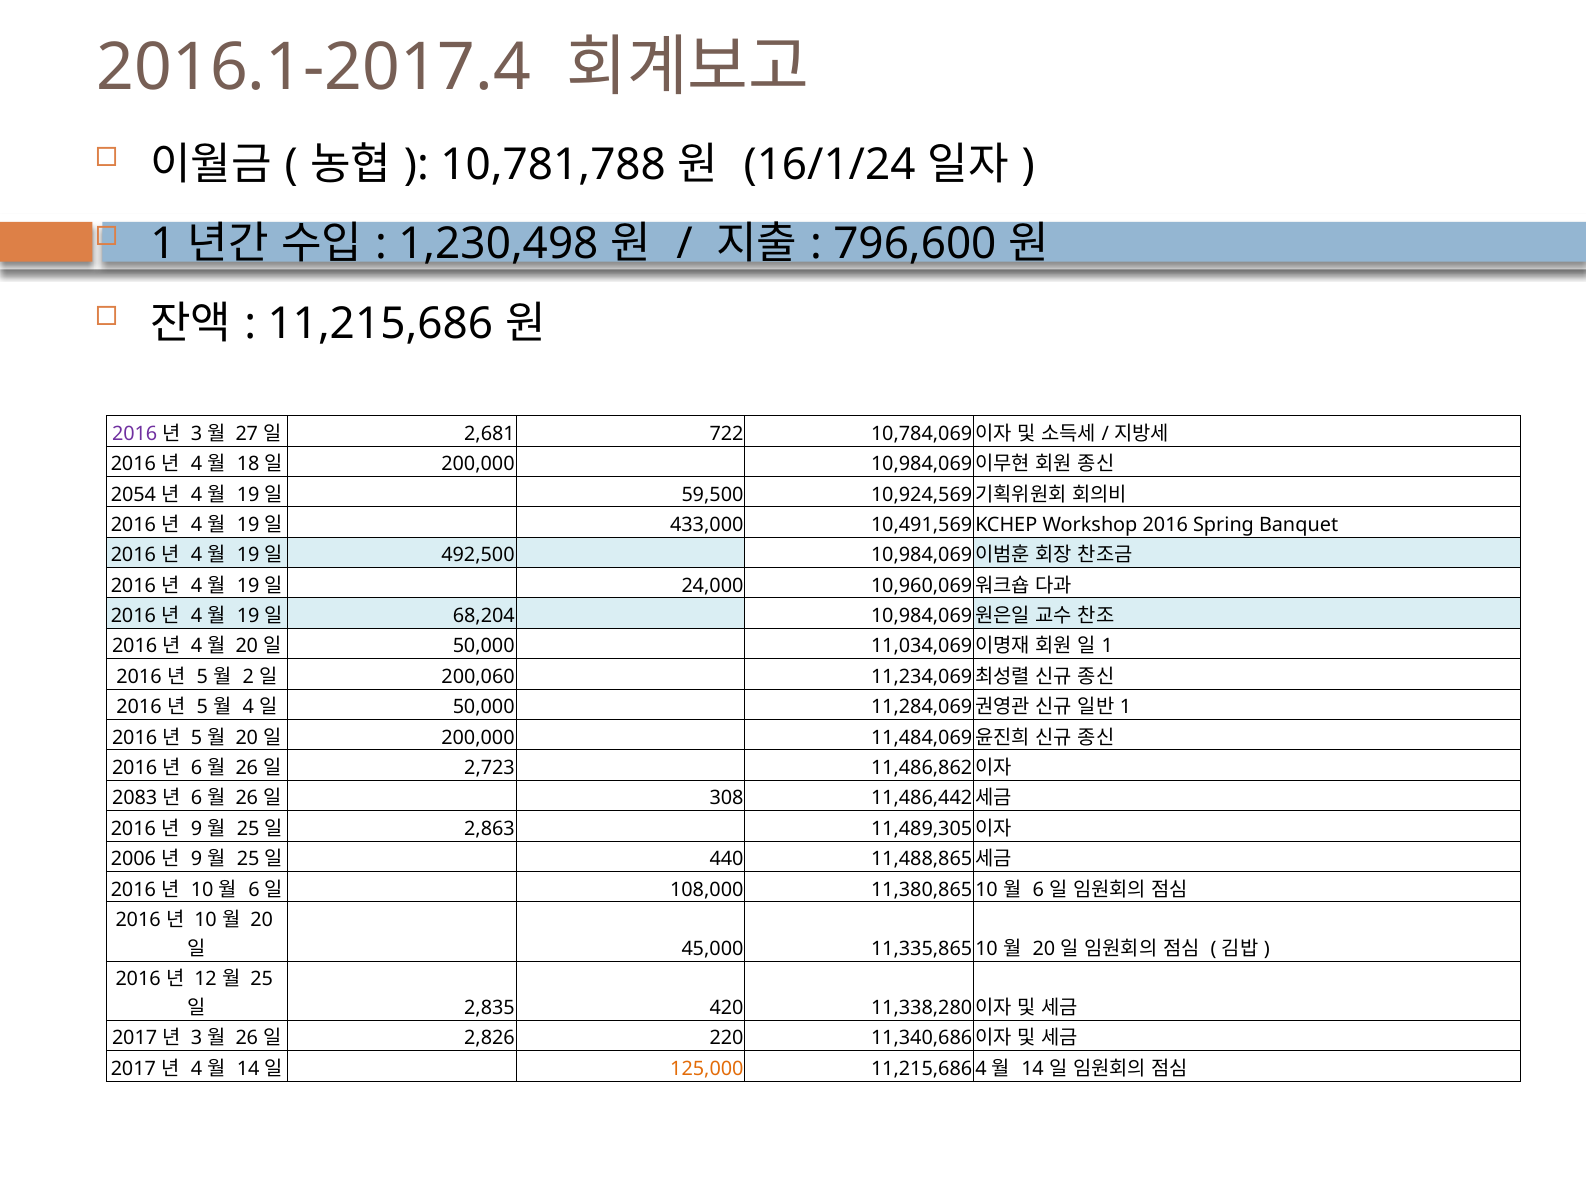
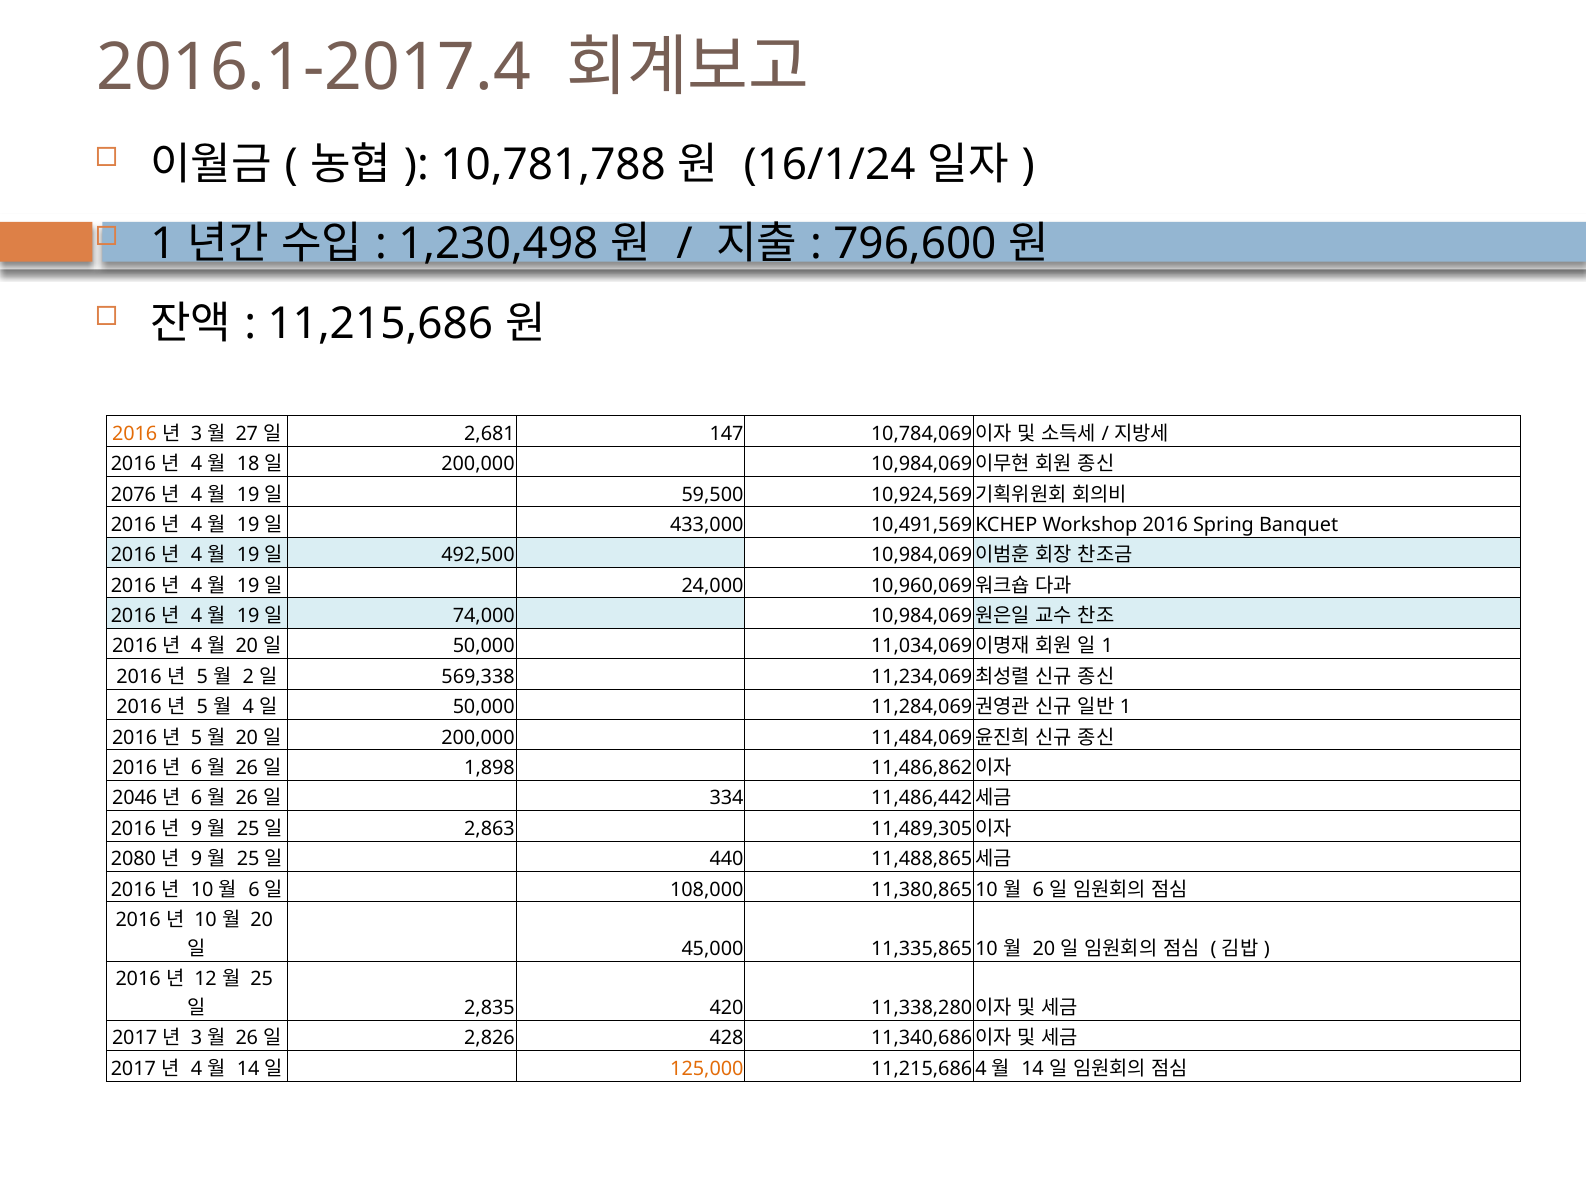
2016 at (135, 434) colour: purple -> orange
722: 722 -> 147
2054: 2054 -> 2076
68,204: 68,204 -> 74,000
200,060: 200,060 -> 569,338
2,723: 2,723 -> 1,898
2083: 2083 -> 2046
308: 308 -> 334
2006: 2006 -> 2080
220: 220 -> 428
